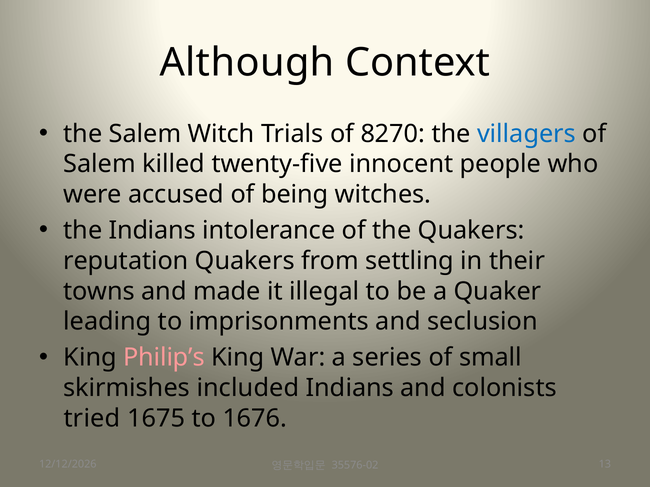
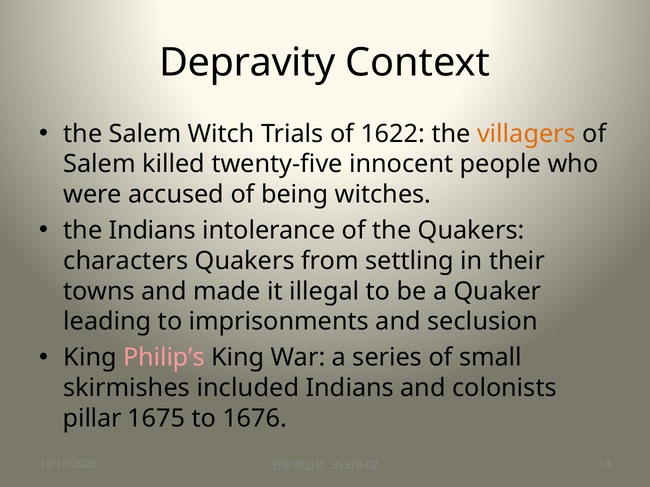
Although: Although -> Depravity
8270: 8270 -> 1622
villagers colour: blue -> orange
reputation: reputation -> characters
tried: tried -> pillar
